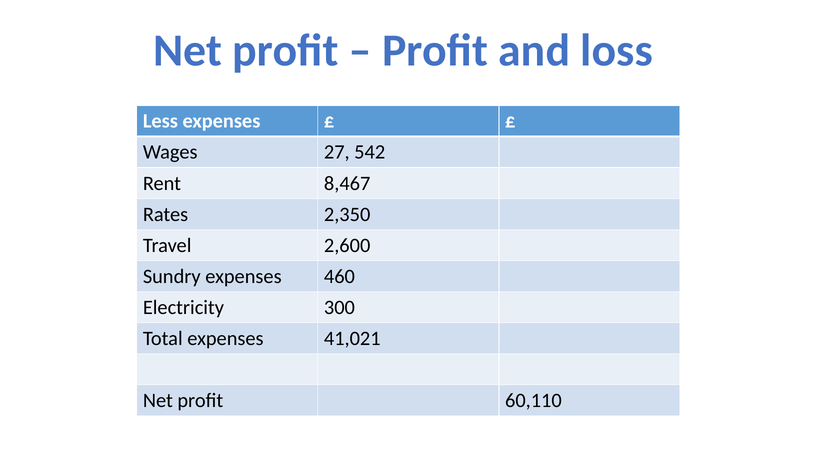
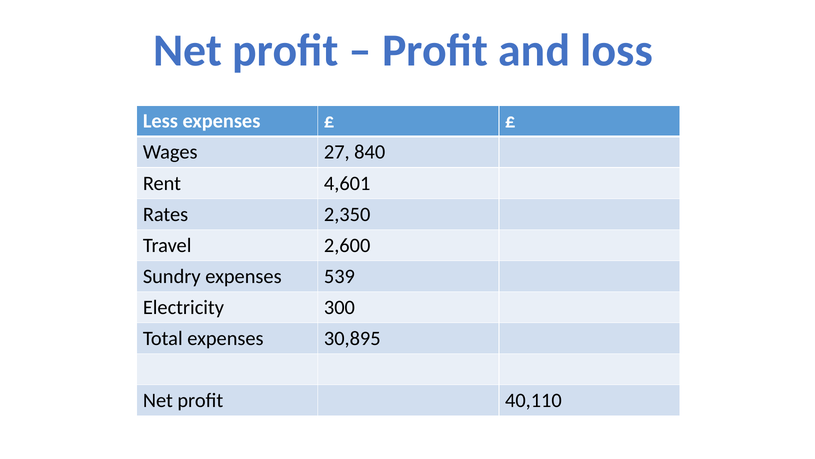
542: 542 -> 840
8,467: 8,467 -> 4,601
460: 460 -> 539
41,021: 41,021 -> 30,895
60,110: 60,110 -> 40,110
